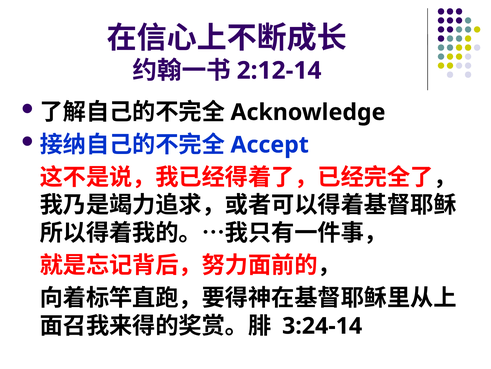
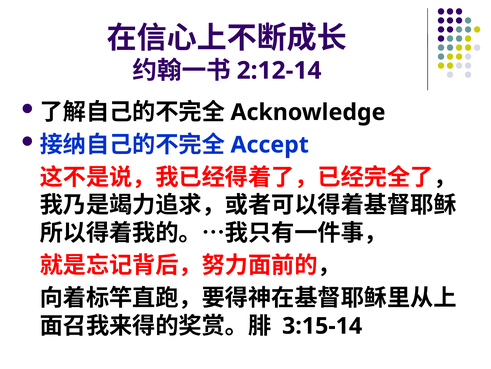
3:24-14: 3:24-14 -> 3:15-14
